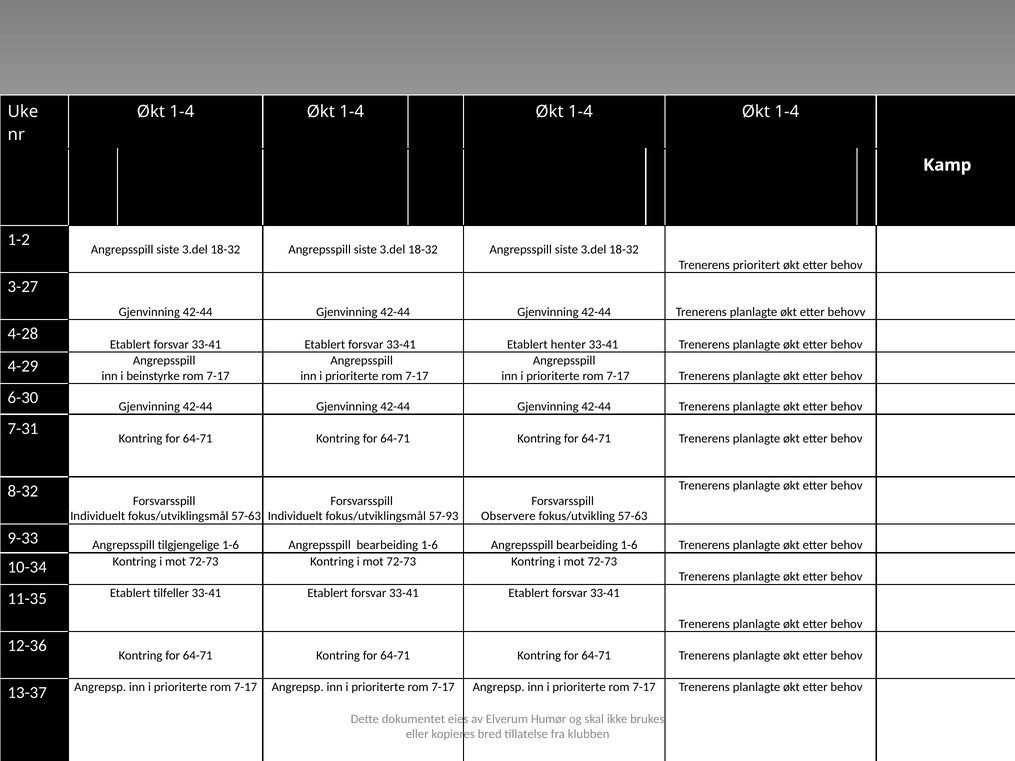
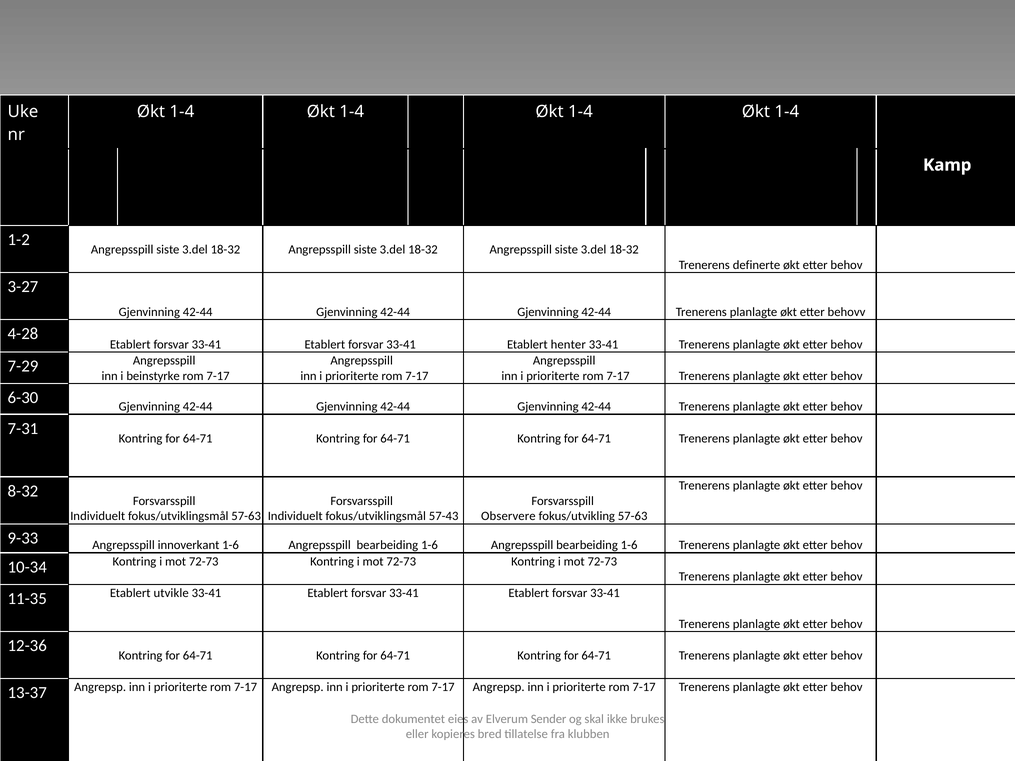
prioritert: prioritert -> definerte
4-29: 4-29 -> 7-29
57-93: 57-93 -> 57-43
tilgjengelige: tilgjengelige -> innoverkant
tilfeller: tilfeller -> utvikle
Humør: Humør -> Sender
